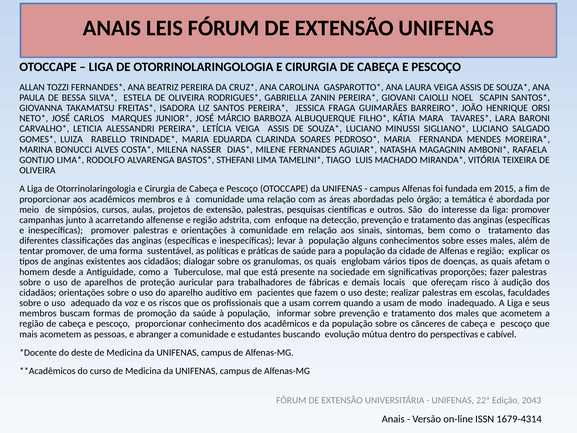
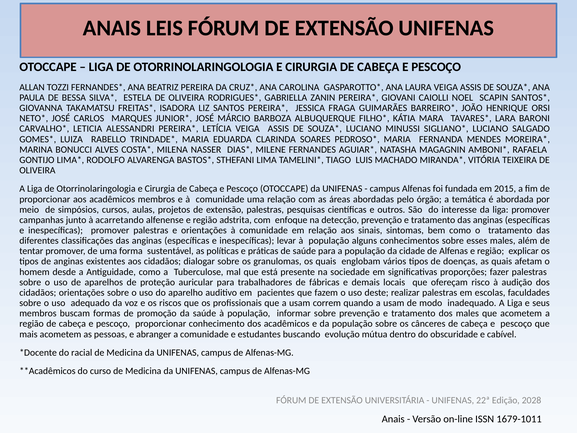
perspectivas: perspectivas -> obscuridade
do deste: deste -> racial
2043: 2043 -> 2028
1679-4314: 1679-4314 -> 1679-1011
